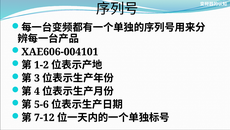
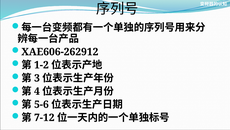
XAE606-004101: XAE606-004101 -> XAE606-262912
